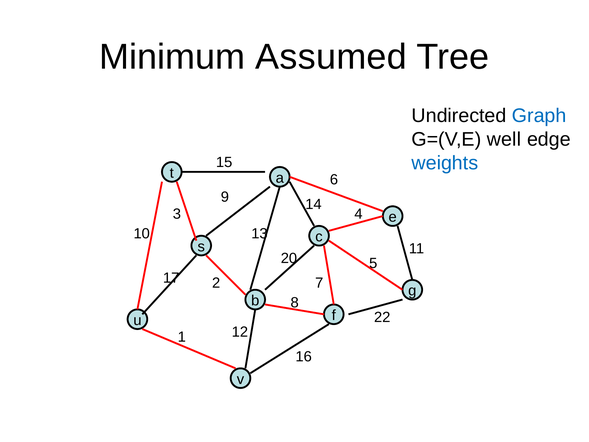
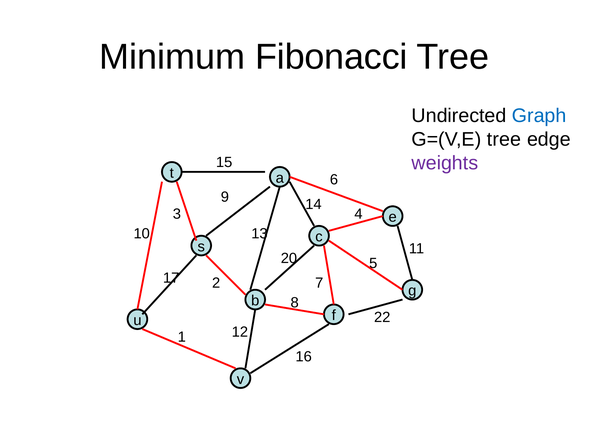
Assumed: Assumed -> Fibonacci
G=(V,E well: well -> tree
weights colour: blue -> purple
